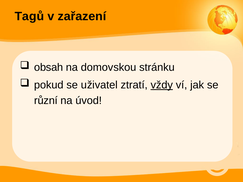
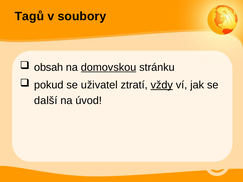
zařazení: zařazení -> soubory
domovskou underline: none -> present
různí: různí -> další
